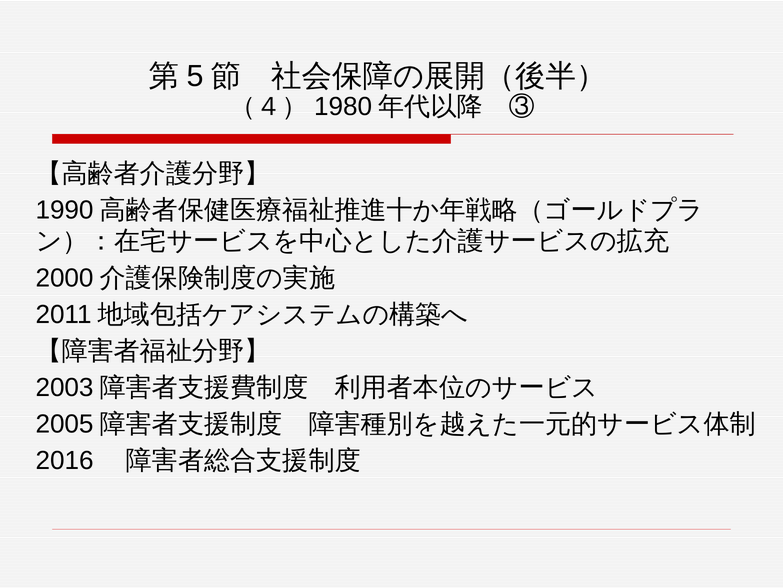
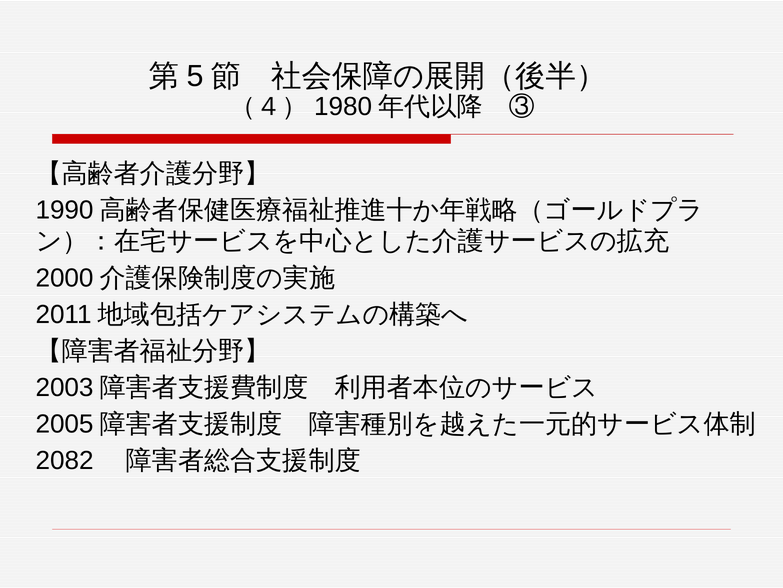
2016: 2016 -> 2082
